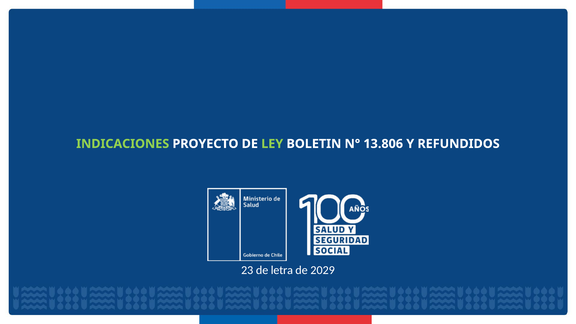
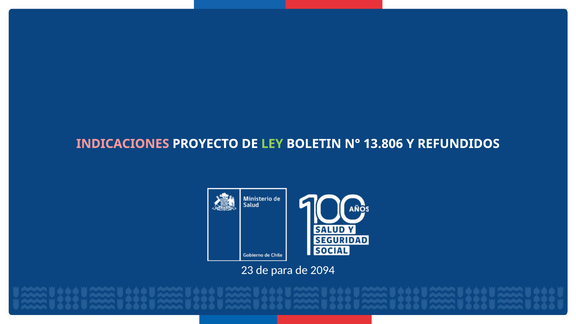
INDICACIONES colour: light green -> pink
letra: letra -> para
2029: 2029 -> 2094
